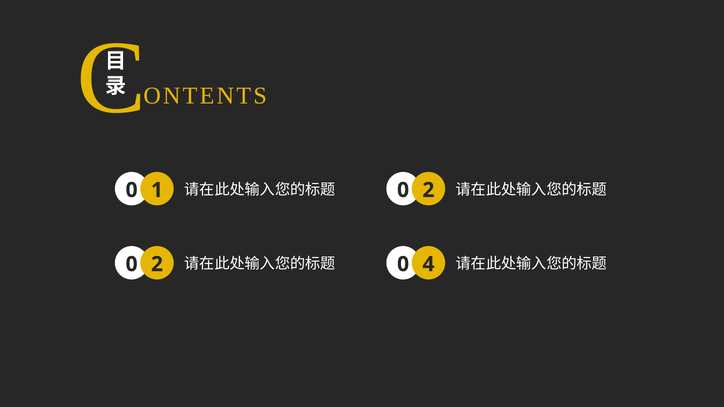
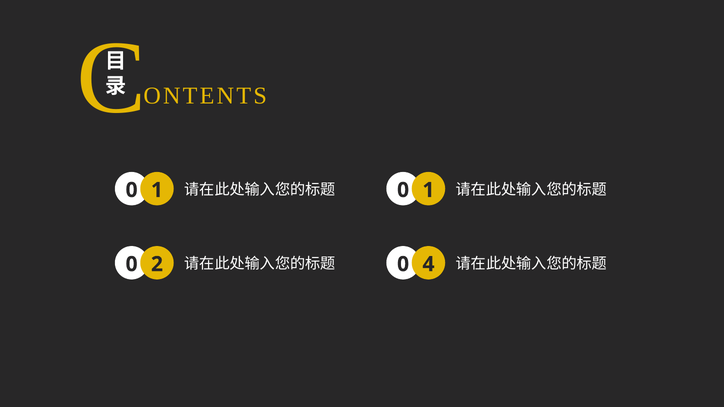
2 at (428, 190): 2 -> 1
